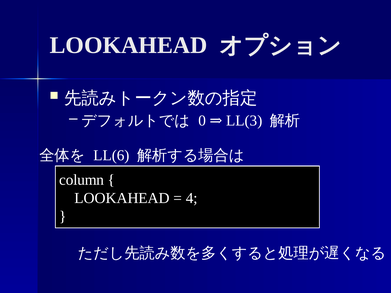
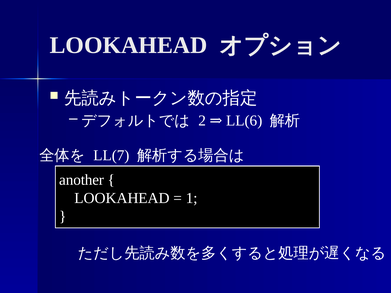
0: 0 -> 2
LL(3: LL(3 -> LL(6
LL(6: LL(6 -> LL(7
column: column -> another
4: 4 -> 1
